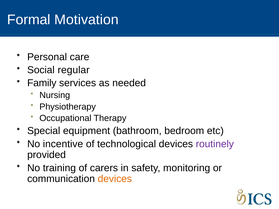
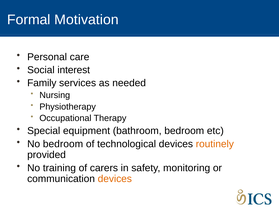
regular: regular -> interest
No incentive: incentive -> bedroom
routinely colour: purple -> orange
